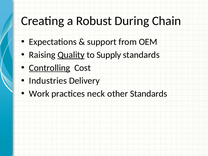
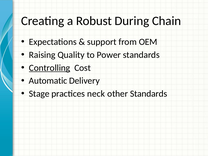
Quality underline: present -> none
Supply: Supply -> Power
Industries: Industries -> Automatic
Work: Work -> Stage
